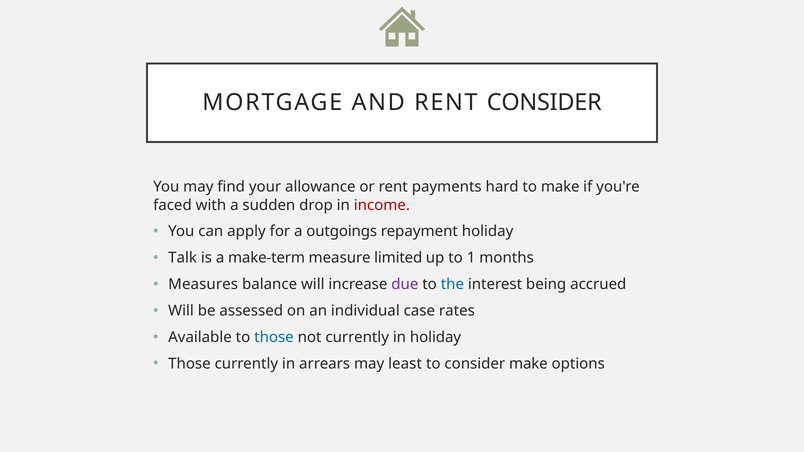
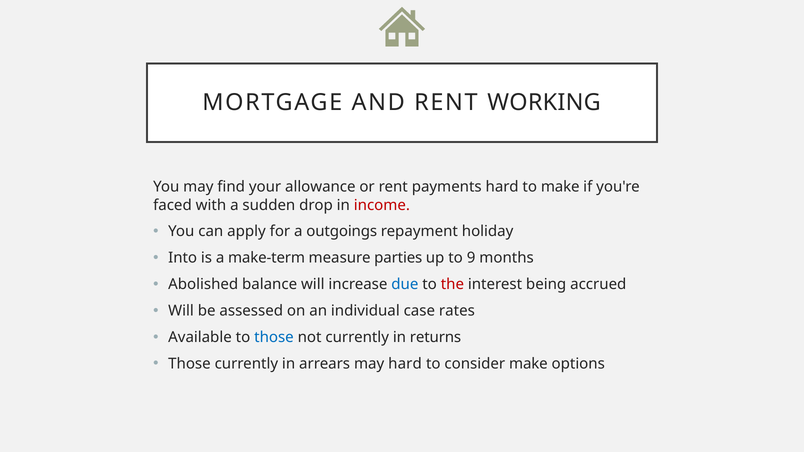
RENT CONSIDER: CONSIDER -> WORKING
Talk: Talk -> Into
limited: limited -> parties
1: 1 -> 9
Measures: Measures -> Abolished
due colour: purple -> blue
the colour: blue -> red
in holiday: holiday -> returns
may least: least -> hard
